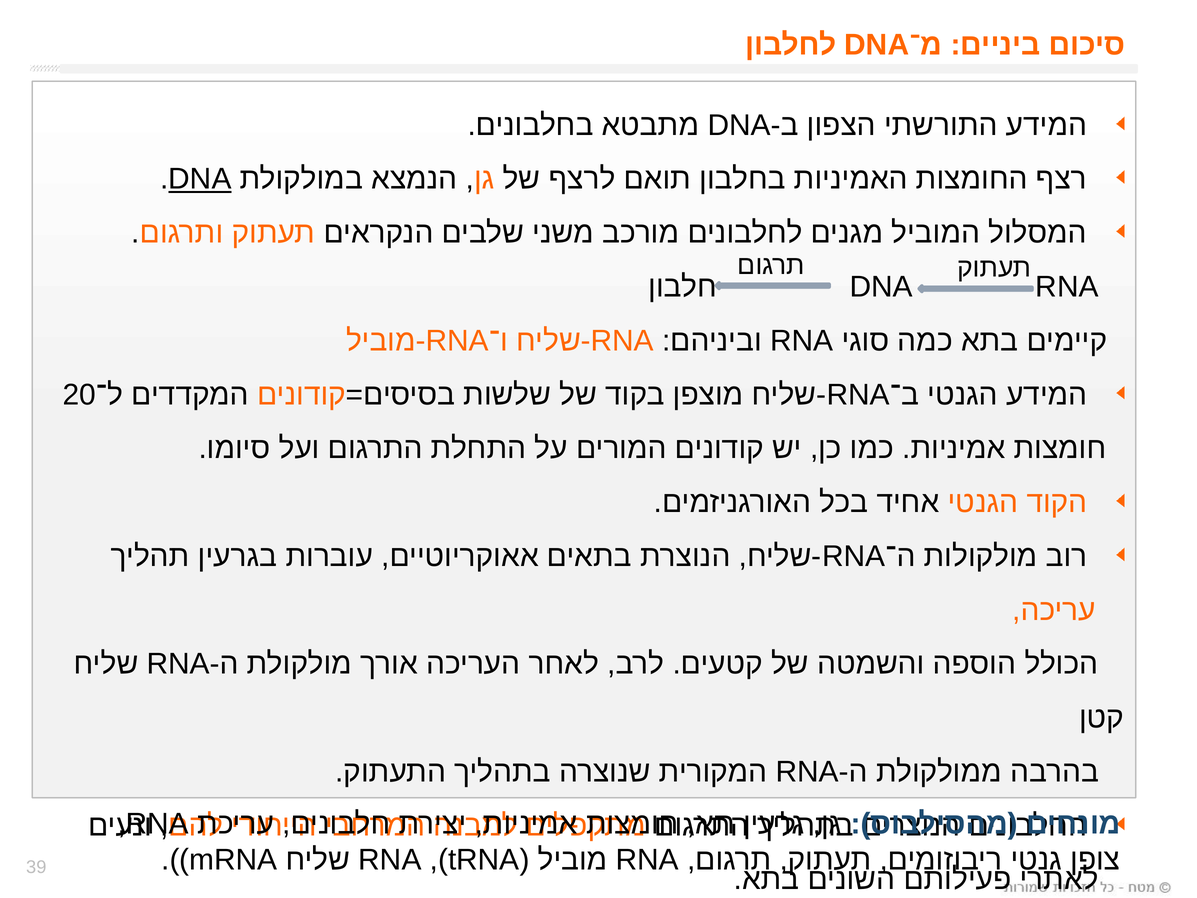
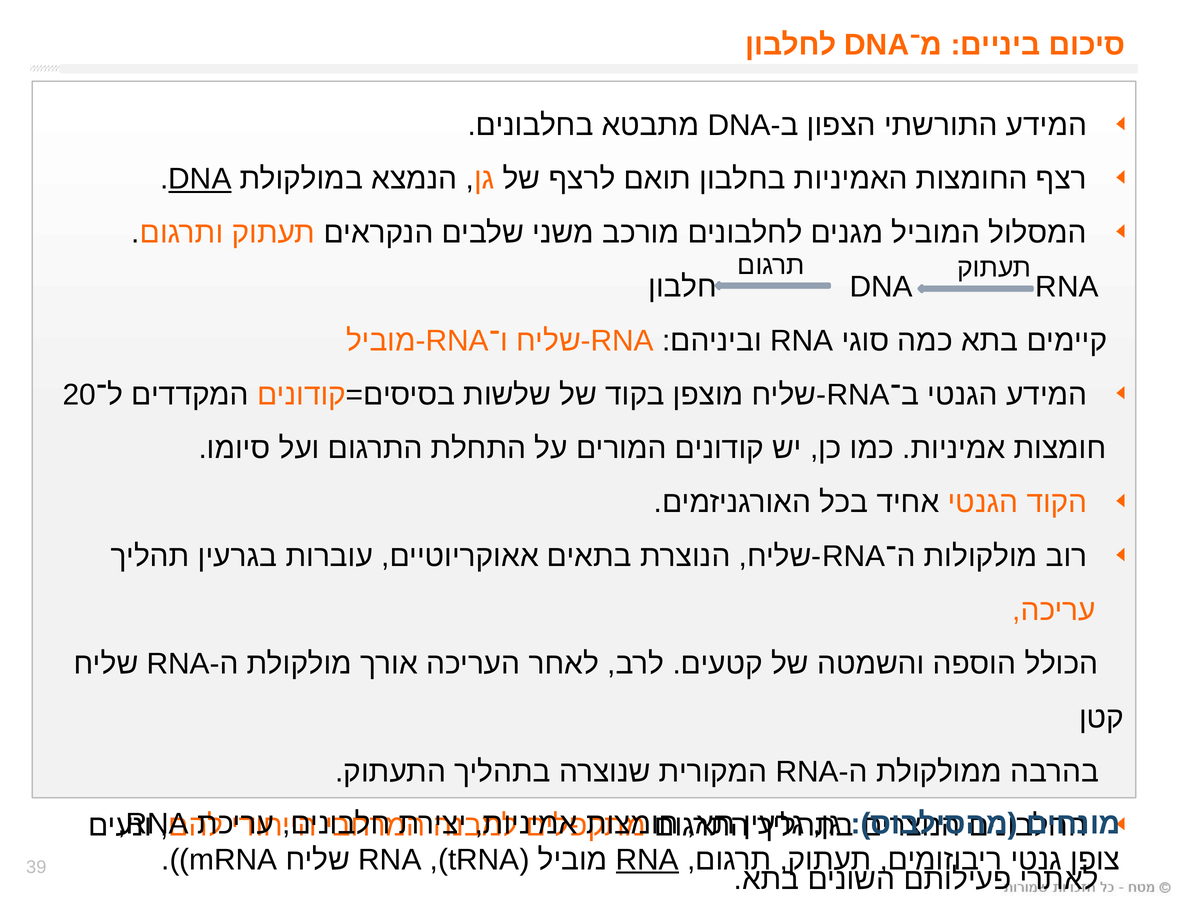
RNA at (647, 859) underline: none -> present
